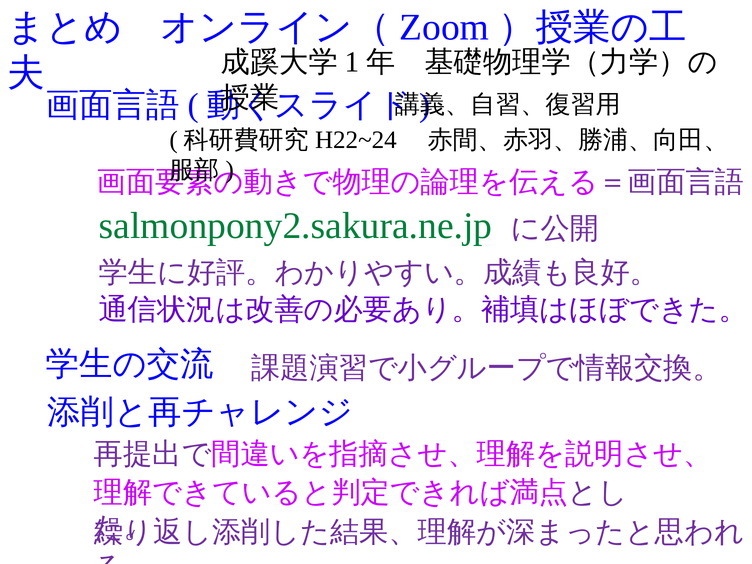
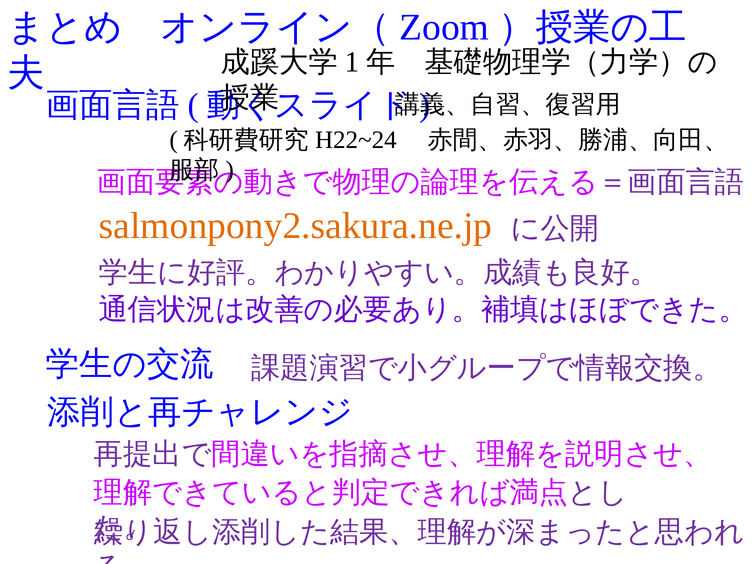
salmonpony2.sakura.ne.jp colour: green -> orange
